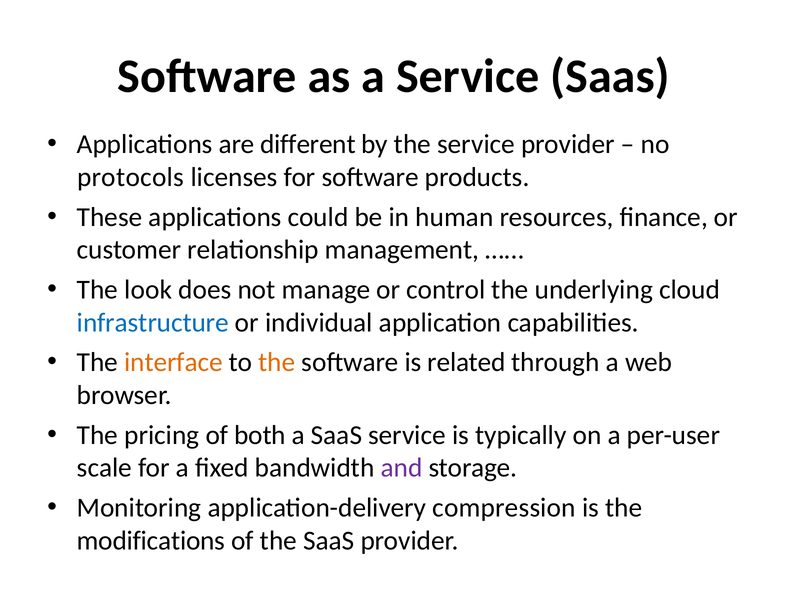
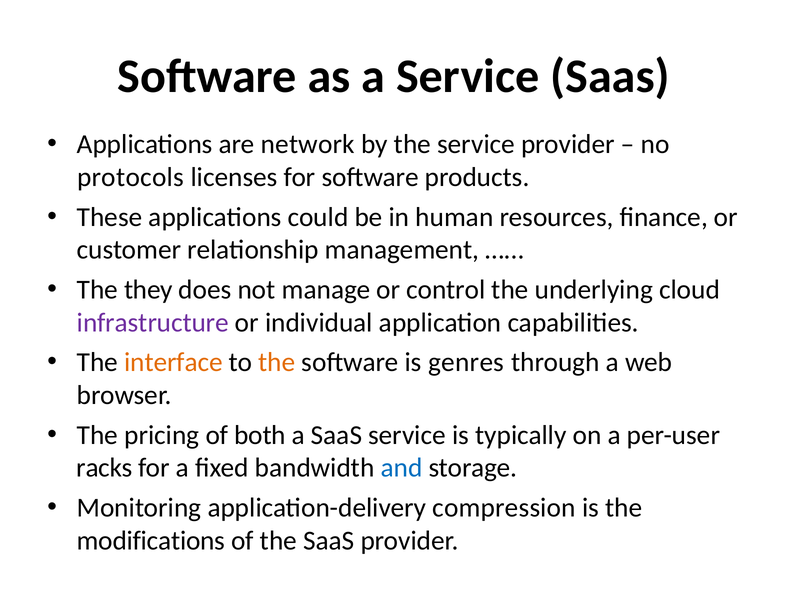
different: different -> network
look: look -> they
infrastructure colour: blue -> purple
related: related -> genres
scale: scale -> racks
and colour: purple -> blue
